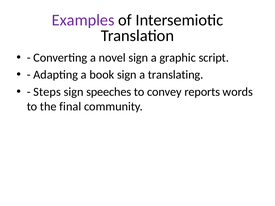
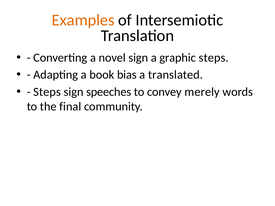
Examples colour: purple -> orange
graphic script: script -> steps
book sign: sign -> bias
translating: translating -> translated
reports: reports -> merely
